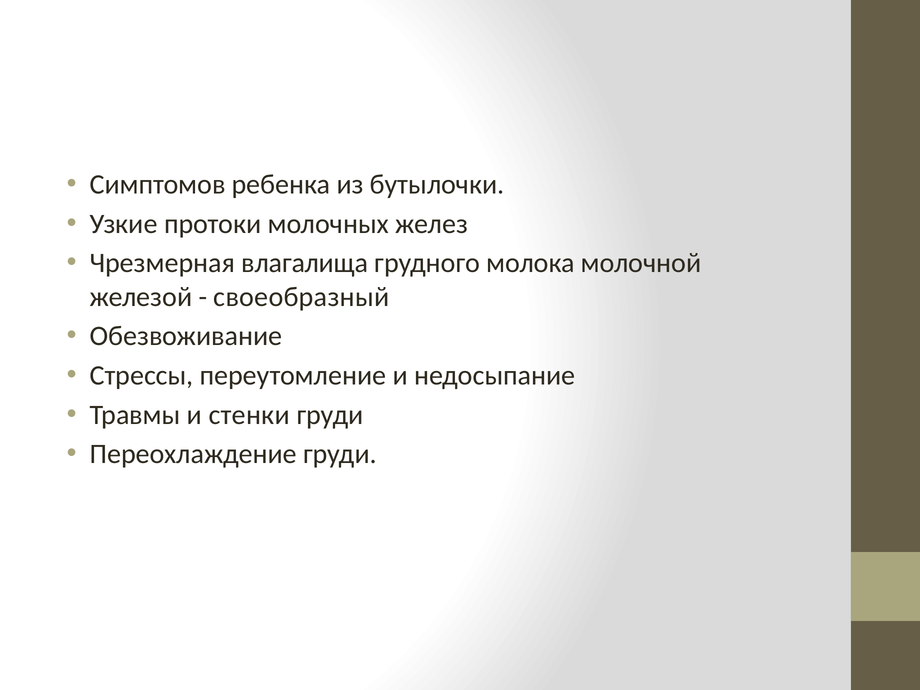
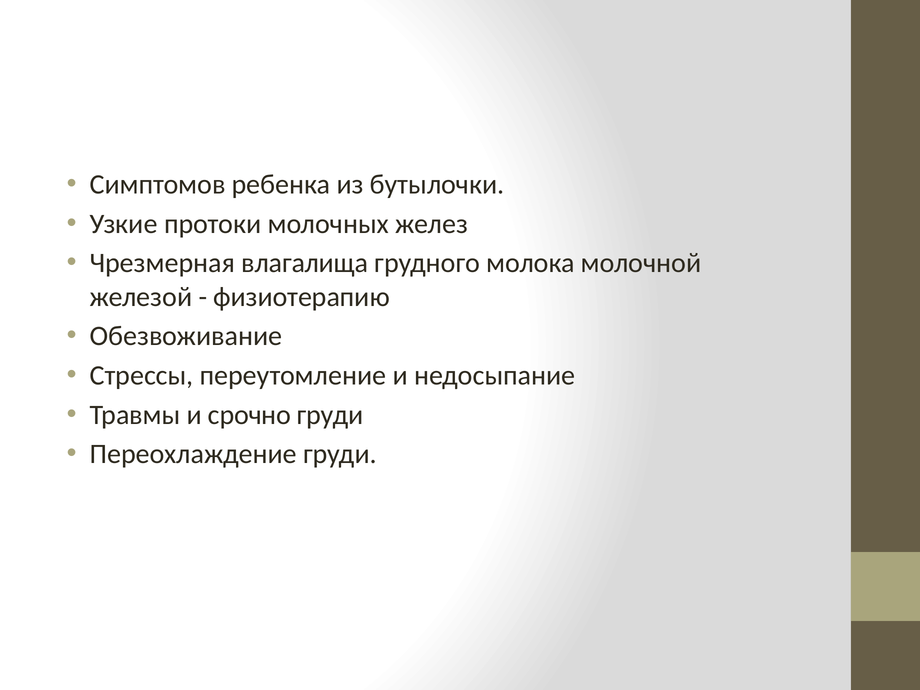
своеобразный: своеобразный -> физиотерапию
стенки: стенки -> срочно
